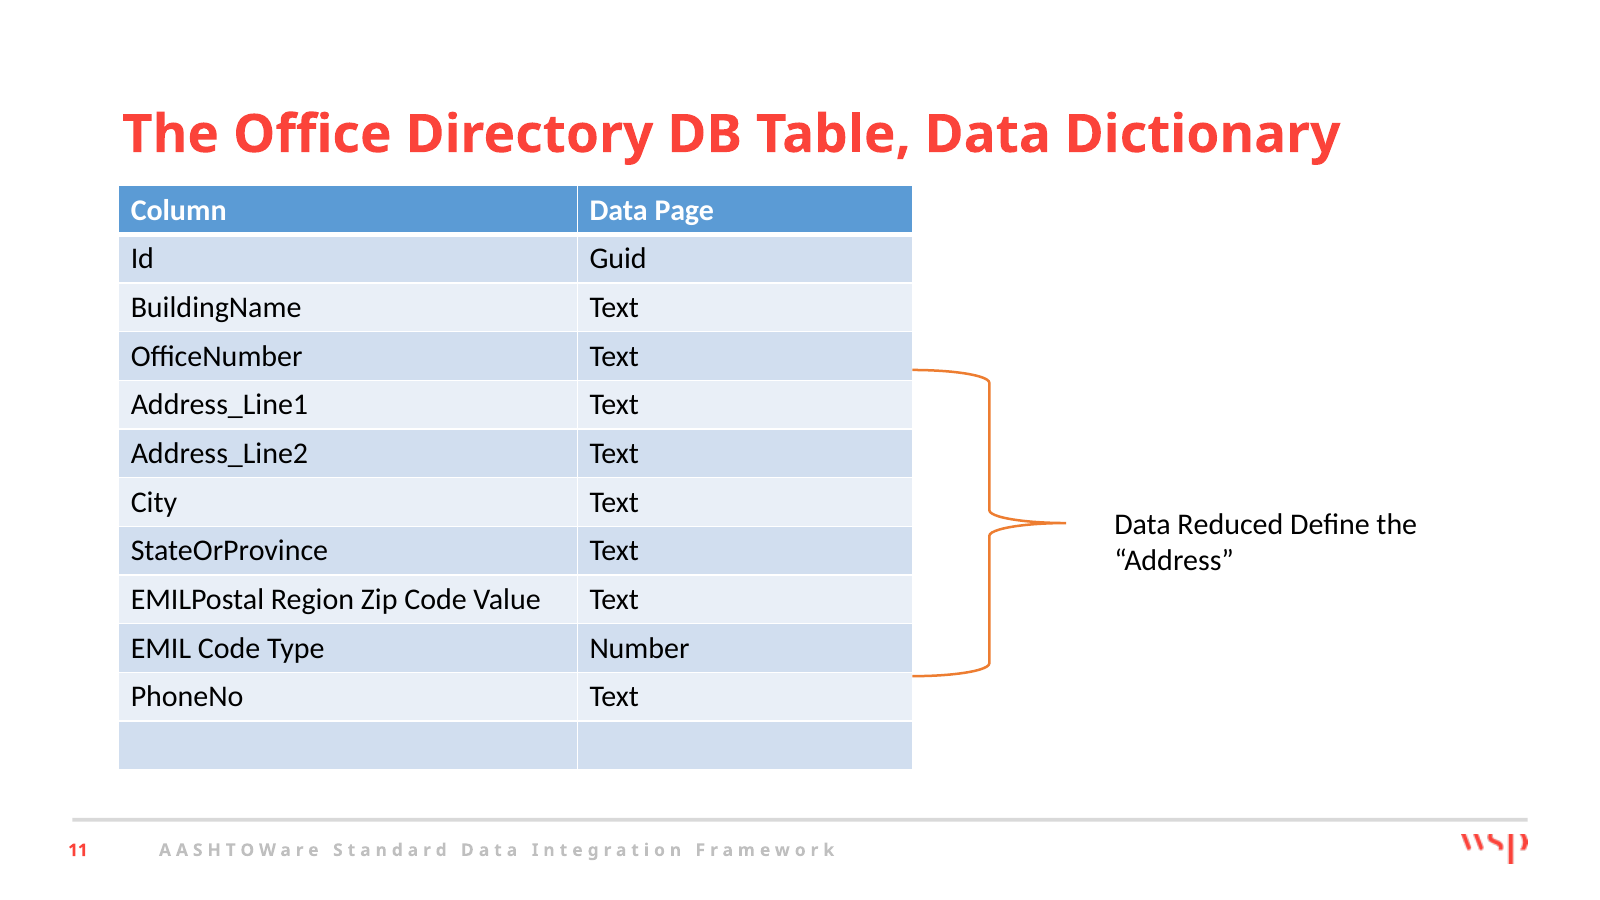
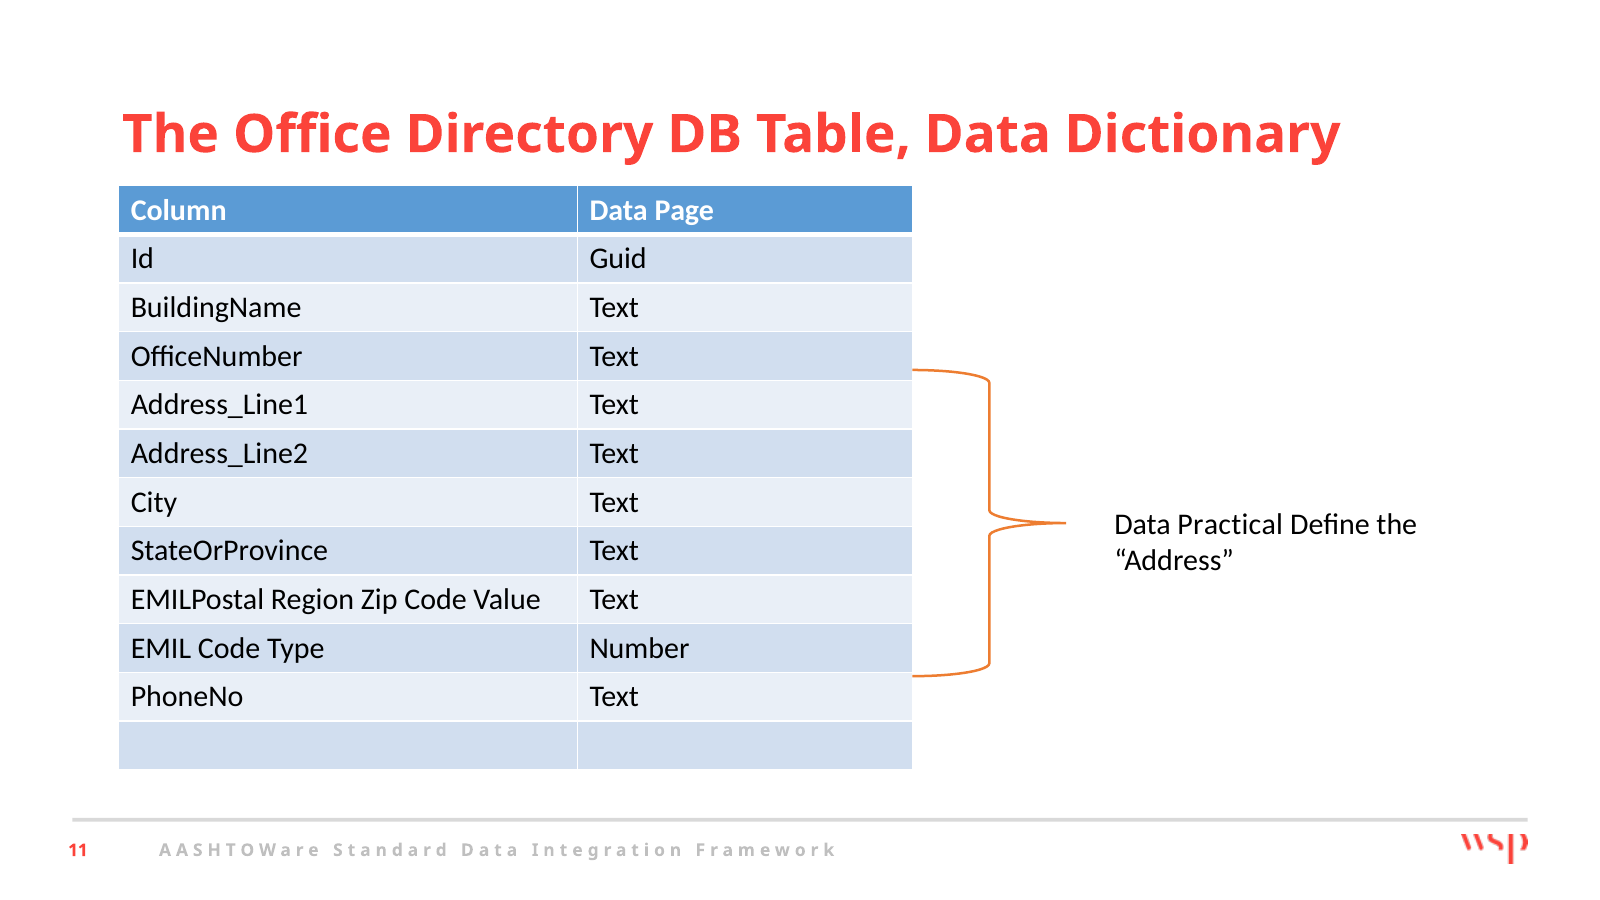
Reduced: Reduced -> Practical
